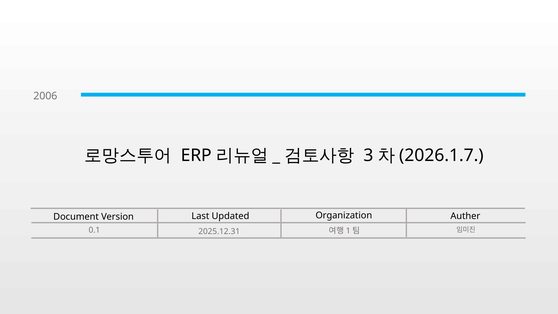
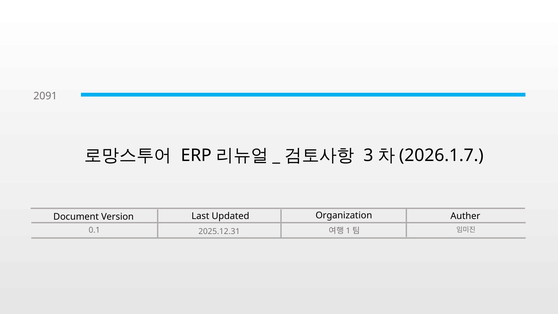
2006: 2006 -> 2091
